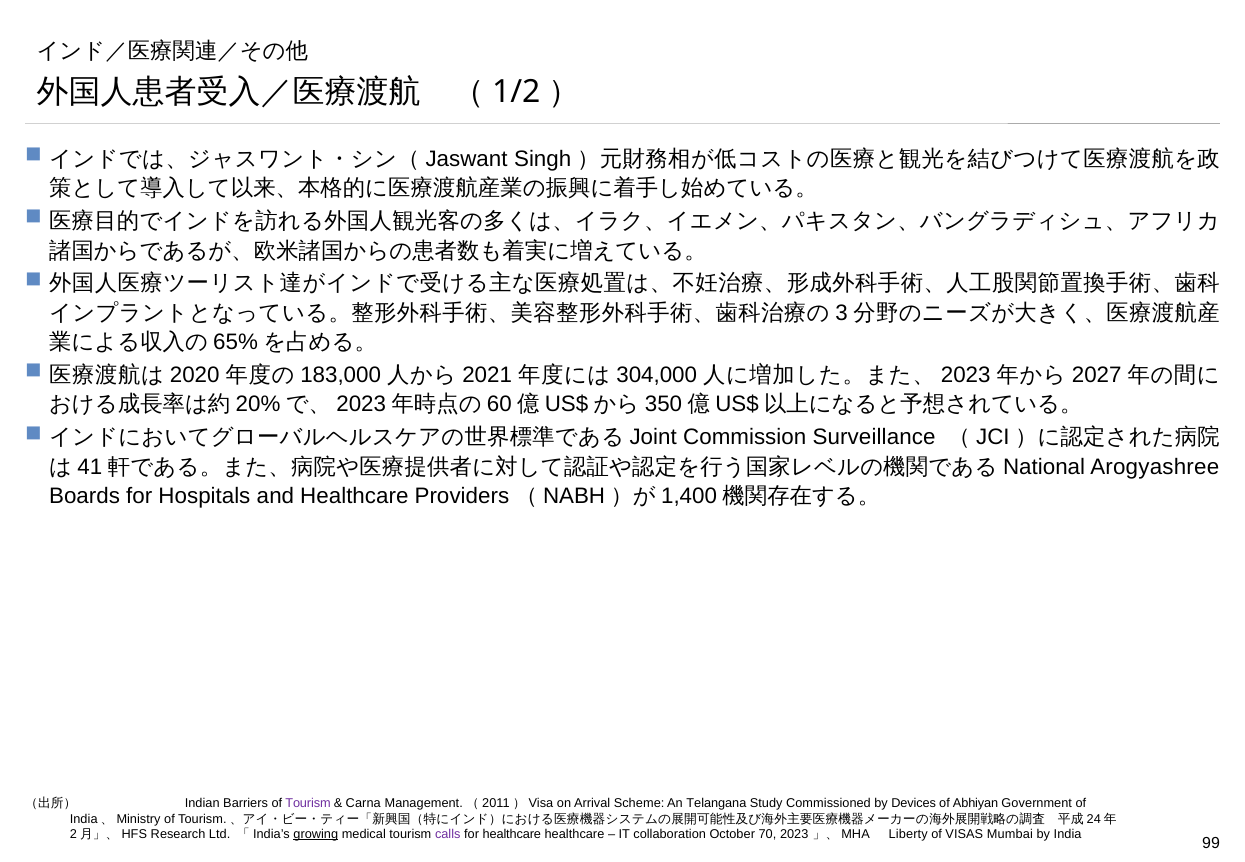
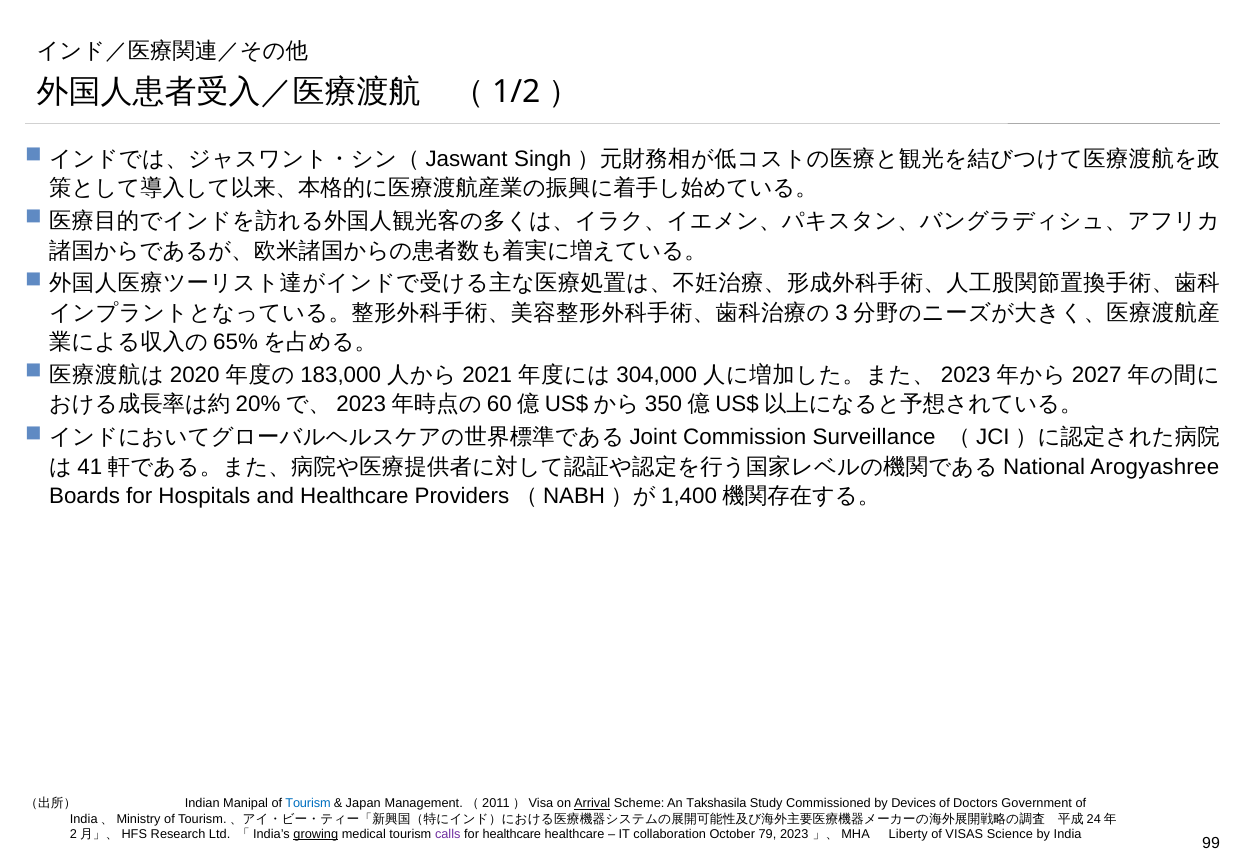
Barriers: Barriers -> Manipal
Tourism at (308, 804) colour: purple -> blue
Carna: Carna -> Japan
Arrival underline: none -> present
Telangana: Telangana -> Takshasila
Abhiyan: Abhiyan -> Doctors
70: 70 -> 79
Mumbai: Mumbai -> Science
